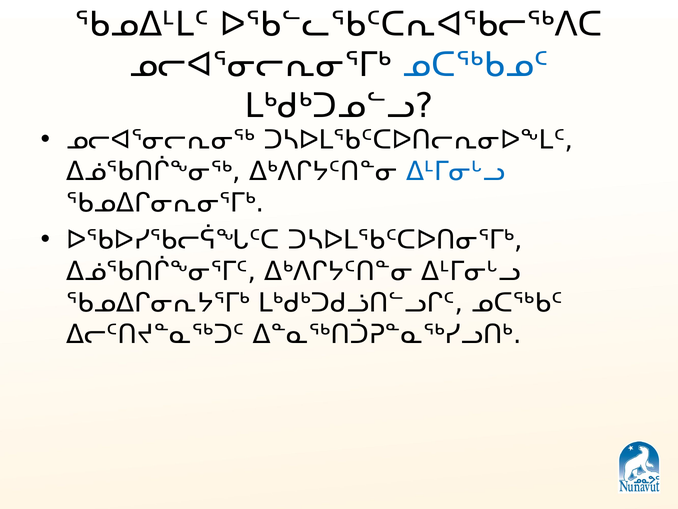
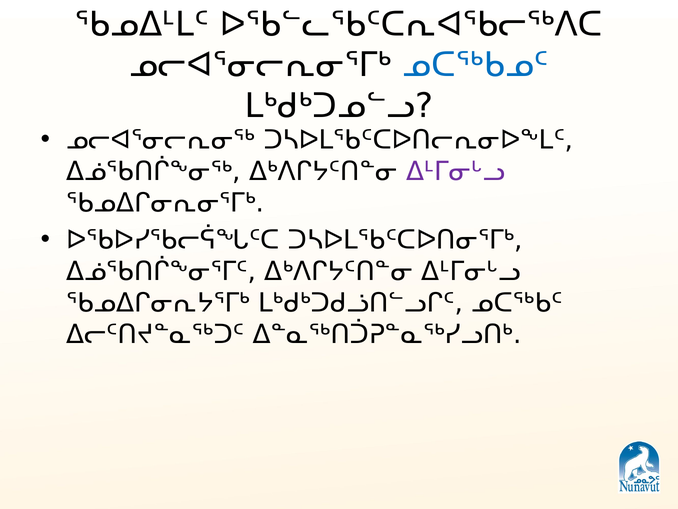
ᐃᒻᒥᓂᒡᓗ at (456, 171) colour: blue -> purple
